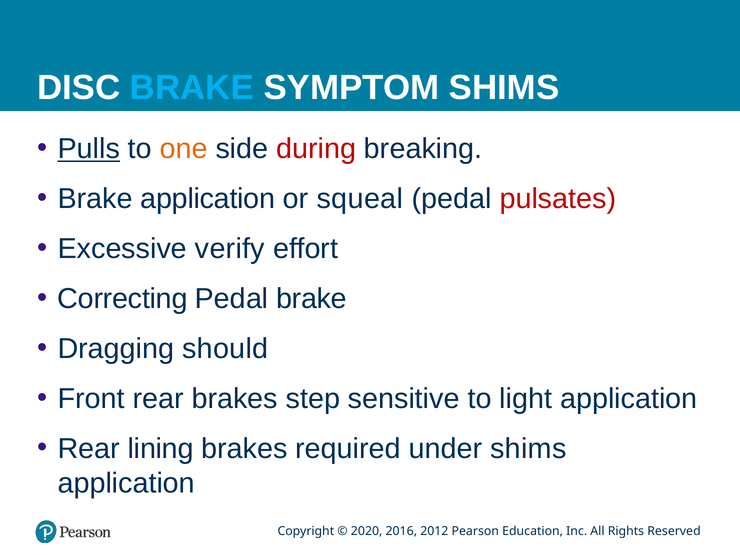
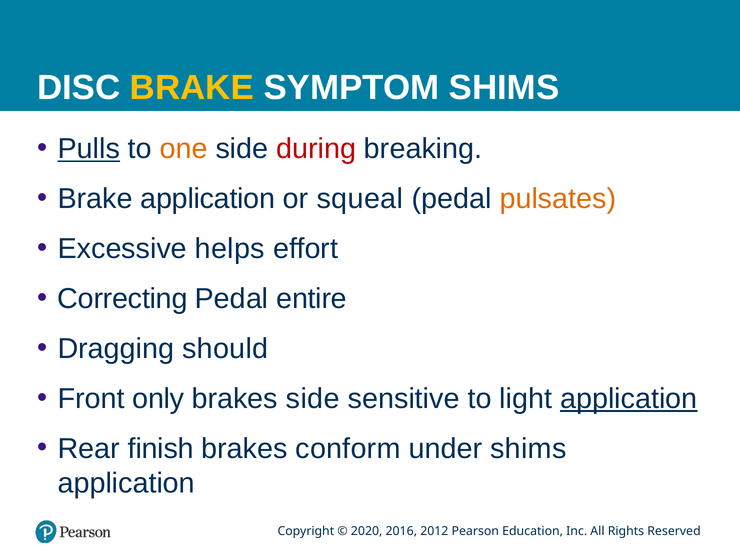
BRAKE at (192, 88) colour: light blue -> yellow
pulsates colour: red -> orange
verify: verify -> helps
Pedal brake: brake -> entire
Front rear: rear -> only
brakes step: step -> side
application at (629, 399) underline: none -> present
lining: lining -> finish
required: required -> conform
